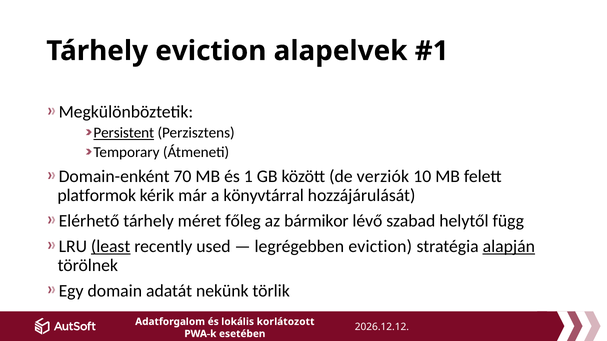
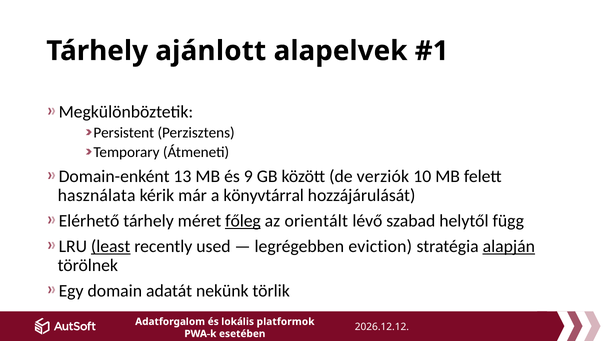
Tárhely eviction: eviction -> ajánlott
Persistent underline: present -> none
70: 70 -> 13
1: 1 -> 9
platformok: platformok -> használata
főleg underline: none -> present
bármikor: bármikor -> orientált
korlátozott: korlátozott -> platformok
